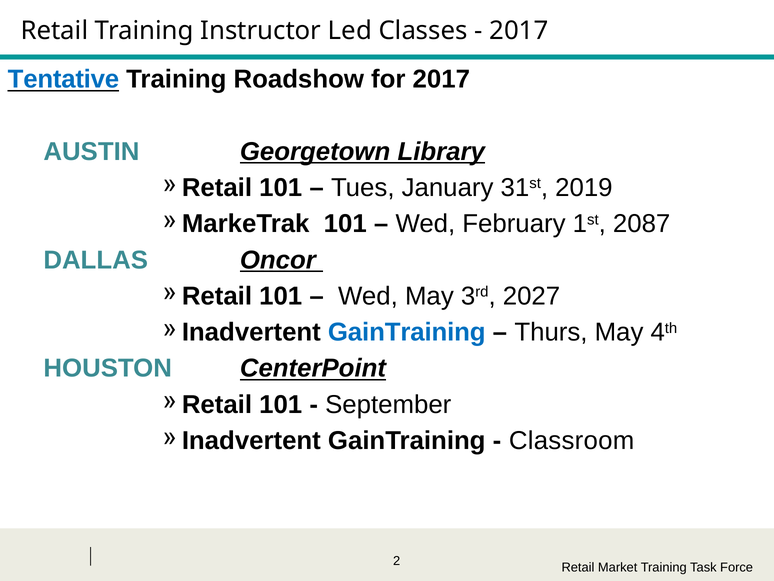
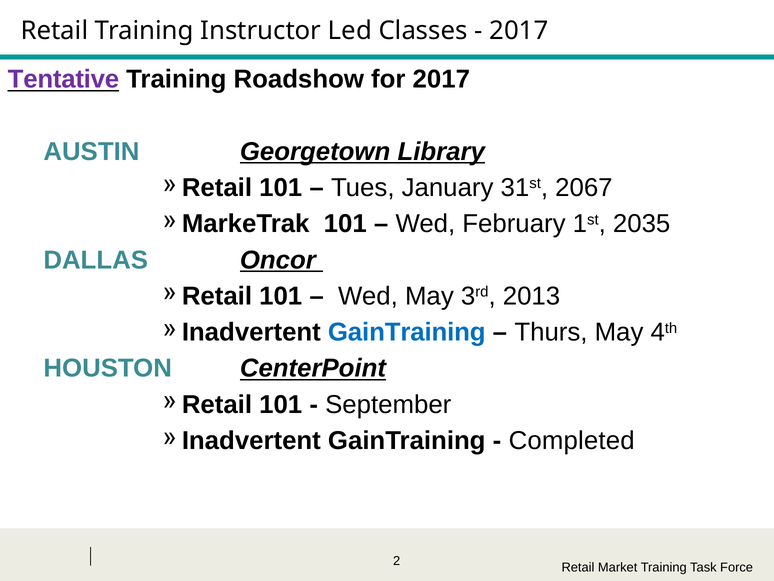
Tentative colour: blue -> purple
2019: 2019 -> 2067
2087: 2087 -> 2035
2027: 2027 -> 2013
Classroom: Classroom -> Completed
